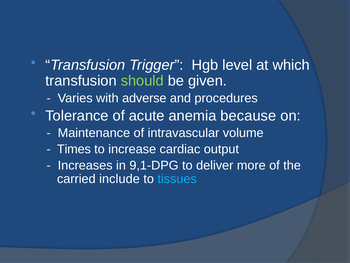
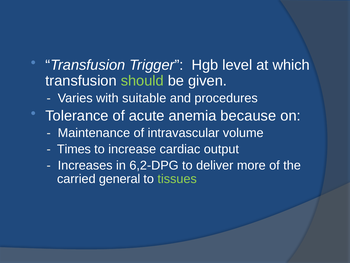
adverse: adverse -> suitable
9,1-DPG: 9,1-DPG -> 6,2-DPG
include: include -> general
tissues colour: light blue -> light green
